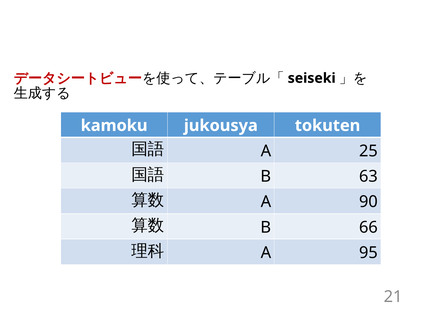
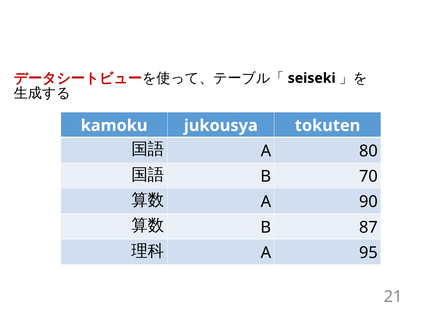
25: 25 -> 80
63: 63 -> 70
66: 66 -> 87
